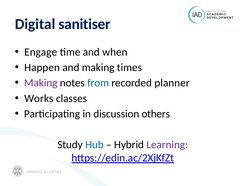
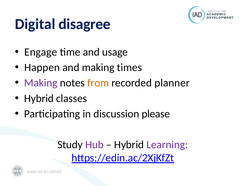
sanitiser: sanitiser -> disagree
when: when -> usage
from colour: blue -> orange
Works at (39, 98): Works -> Hybrid
others: others -> please
Hub colour: blue -> purple
